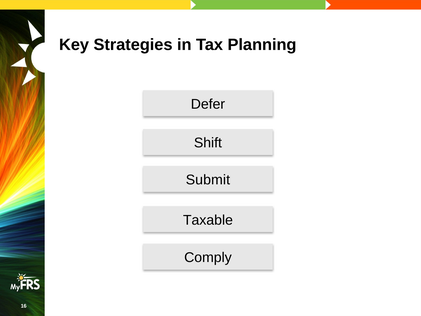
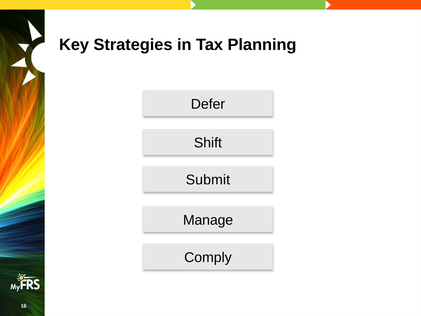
Taxable: Taxable -> Manage
